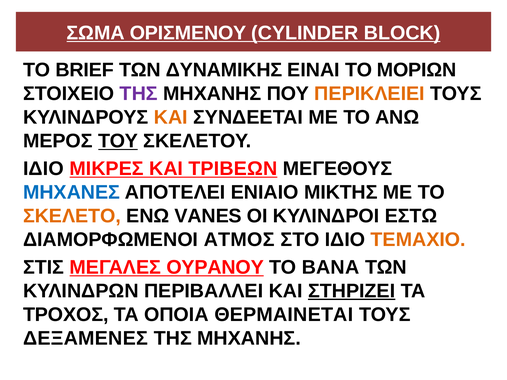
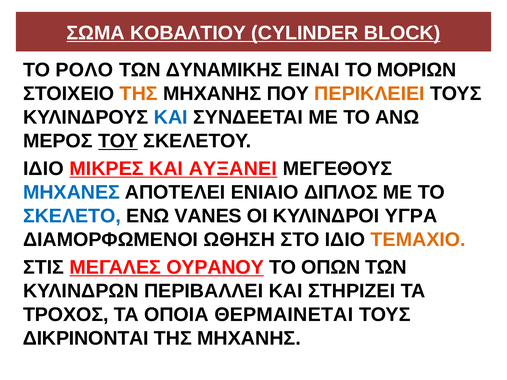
ΟΡΙΣΜΕΝΟΥ: ΟΡΙΣΜΕΝΟΥ -> ΚΟΒΑΛΤΙΟΥ
BRIEF: BRIEF -> ΡΟΛΟ
ΤΗΣ at (139, 94) colour: purple -> orange
ΚΑΙ at (171, 117) colour: orange -> blue
ΤΡΙΒΕΩΝ: ΤΡΙΒΕΩΝ -> ΑΥΞΑΝΕΙ
ΜΙΚΤΗΣ: ΜΙΚΤΗΣ -> ΔΙΠΛΟΣ
ΣΚΕΛΕΤΟ colour: orange -> blue
ΕΣΤΩ: ΕΣΤΩ -> ΥΓΡΑ
ΑΤΜΟΣ: ΑΤΜΟΣ -> ΩΘΗΣΗ
ΒΑΝΑ: ΒΑΝΑ -> ΟΠΩΝ
ΣΤΗΡΙΖΕΙ underline: present -> none
ΔΕΞΑΜΕΝΕΣ: ΔΕΞΑΜΕΝΕΣ -> ΔΙΚΡΙΝΟΝΤΑΙ
